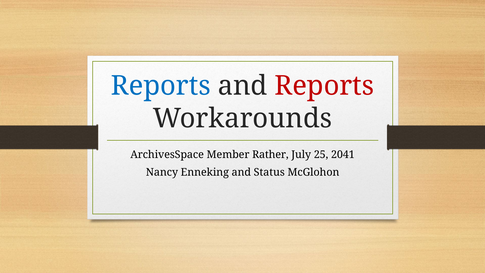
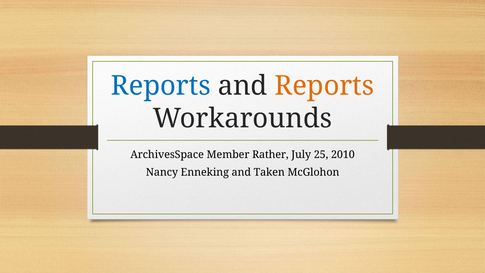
Reports at (324, 86) colour: red -> orange
2041: 2041 -> 2010
Status: Status -> Taken
